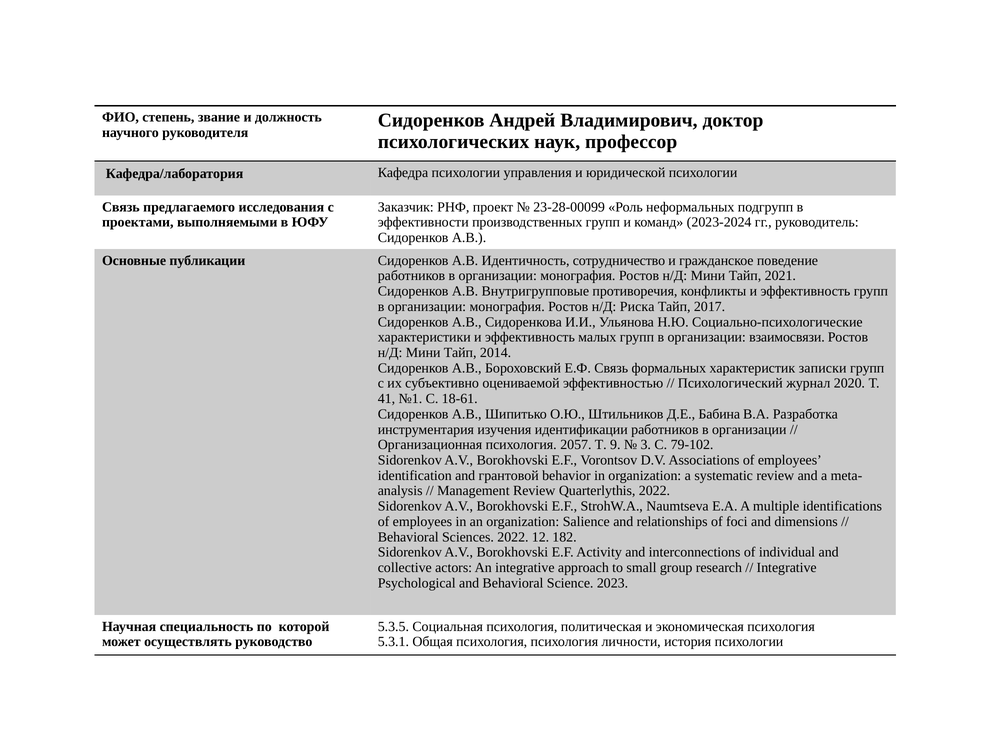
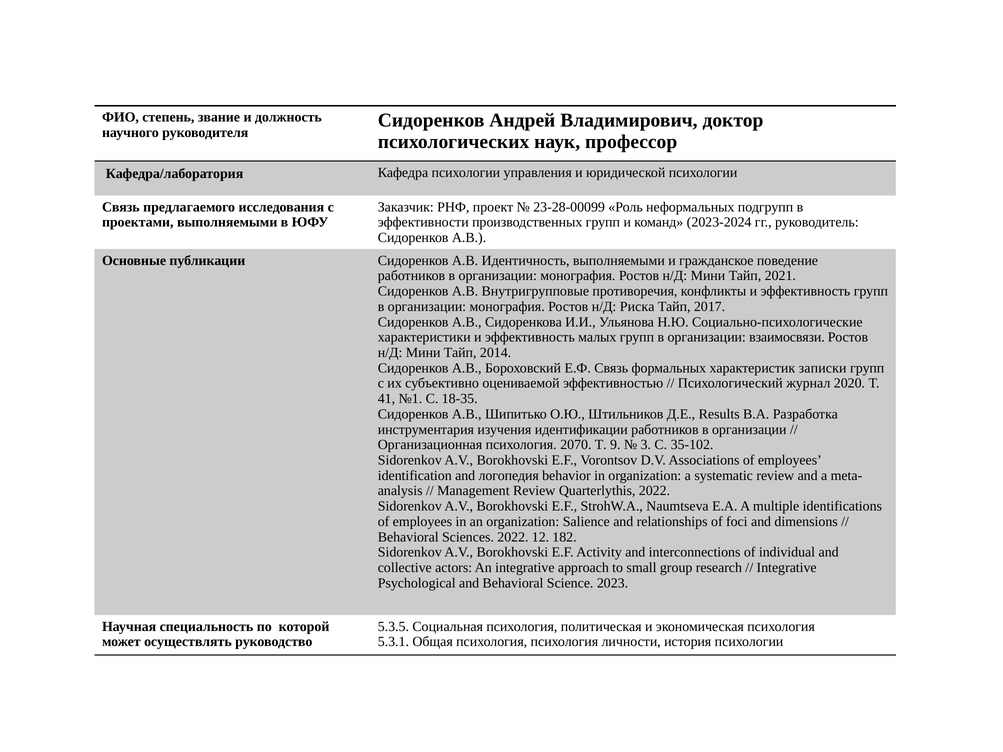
Идентичность сотрудничество: сотрудничество -> выполняемыми
18-61: 18-61 -> 18-35
Бабина: Бабина -> Results
2057: 2057 -> 2070
79-102: 79-102 -> 35-102
грантовой: грантовой -> логопедия
